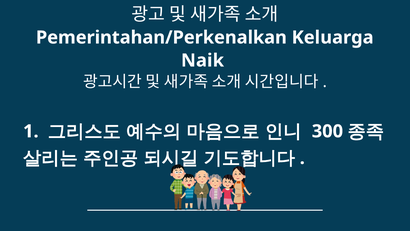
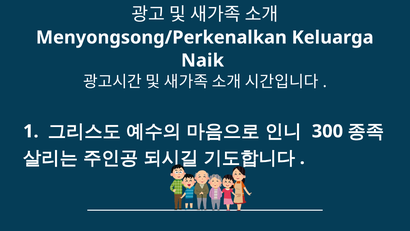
Pemerintahan/Perkenalkan: Pemerintahan/Perkenalkan -> Menyongsong/Perkenalkan
